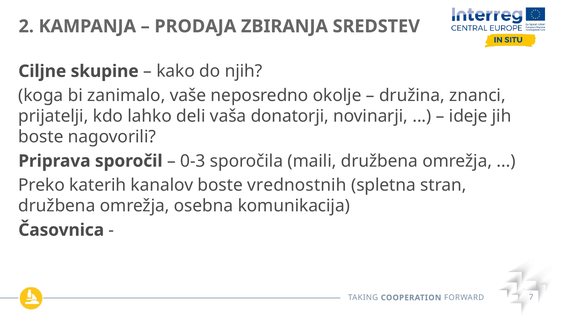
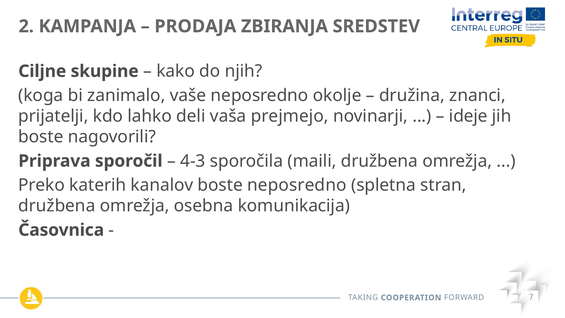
donatorji: donatorji -> prejmejo
0-3: 0-3 -> 4-3
boste vrednostnih: vrednostnih -> neposredno
